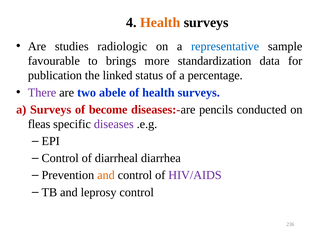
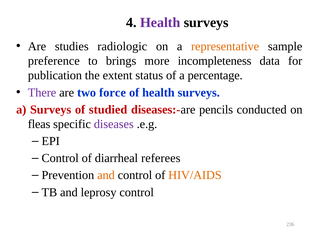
Health at (160, 23) colour: orange -> purple
representative colour: blue -> orange
favourable: favourable -> preference
standardization: standardization -> incompleteness
linked: linked -> extent
abele: abele -> force
become: become -> studied
diarrhea: diarrhea -> referees
HIV/AIDS colour: purple -> orange
